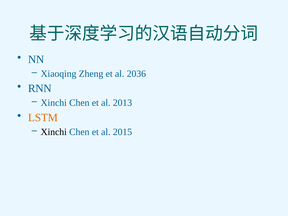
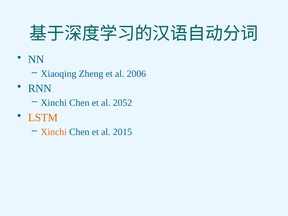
2036: 2036 -> 2006
2013: 2013 -> 2052
Xinchi at (54, 132) colour: black -> orange
